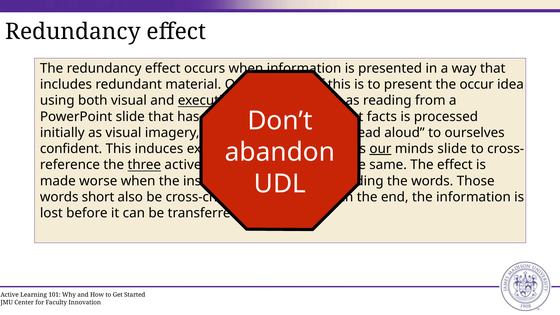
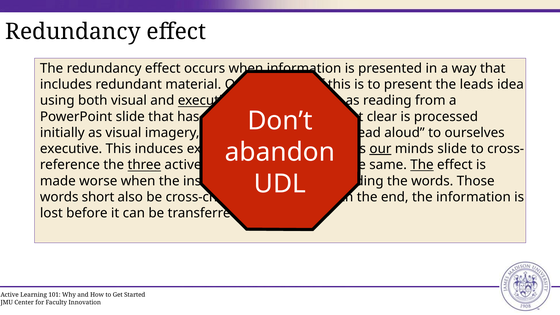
occur: occur -> leads
facts: facts -> clear
confident at (71, 149): confident -> executive
The at (422, 165) underline: none -> present
